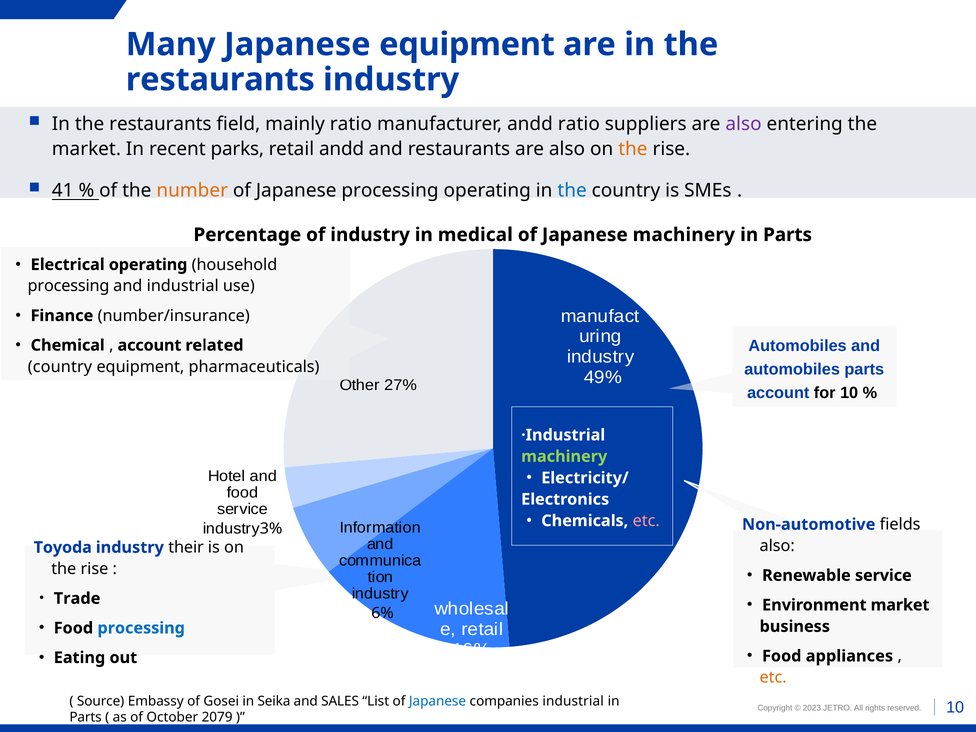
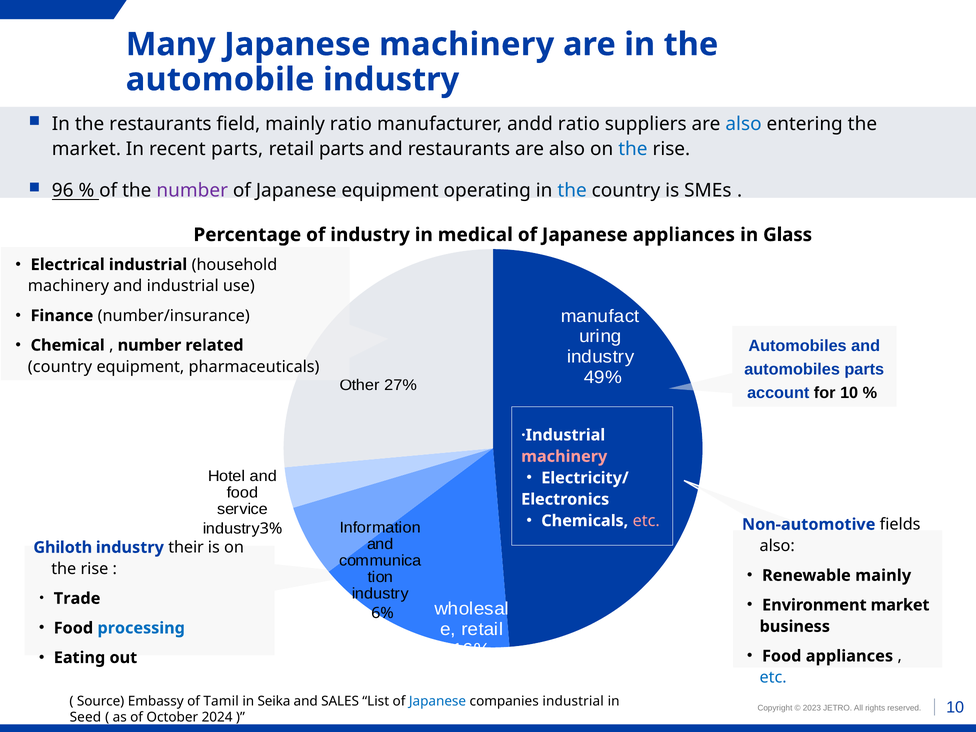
Japanese equipment: equipment -> machinery
restaurants at (220, 80): restaurants -> automobile
also at (744, 124) colour: purple -> blue
recent parks: parks -> parts
retail andd: andd -> parts
the at (633, 149) colour: orange -> blue
41: 41 -> 96
number at (192, 191) colour: orange -> purple
Japanese processing: processing -> equipment
Japanese machinery: machinery -> appliances
Parts at (788, 235): Parts -> Glass
operating at (148, 265): operating -> industrial
processing at (69, 286): processing -> machinery
account at (149, 345): account -> number
machinery at (564, 456) colour: light green -> pink
Toyoda: Toyoda -> Ghiloth
service at (883, 575): service -> mainly
etc at (773, 678) colour: orange -> blue
Gosei: Gosei -> Tamil
Parts at (86, 717): Parts -> Seed
2079: 2079 -> 2024
